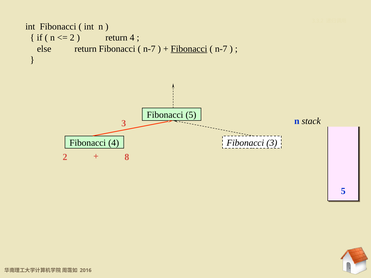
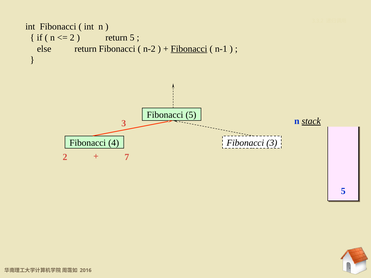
return 4: 4 -> 5
n-7 at (149, 49): n-7 -> n-2
n-7 at (221, 49): n-7 -> n-1
stack underline: none -> present
8: 8 -> 7
